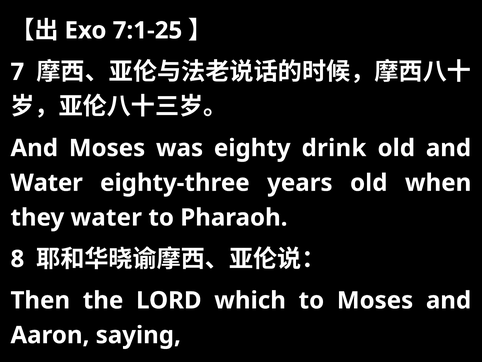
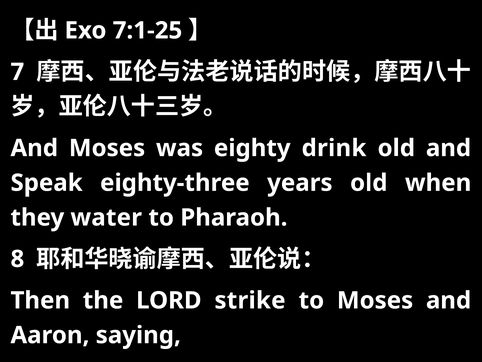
Water at (47, 183): Water -> Speak
which: which -> strike
